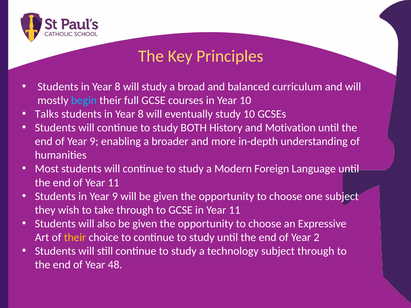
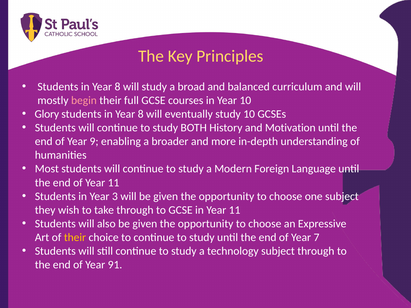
begin colour: light blue -> pink
Talks: Talks -> Glory
in Year 9: 9 -> 3
2: 2 -> 7
48: 48 -> 91
